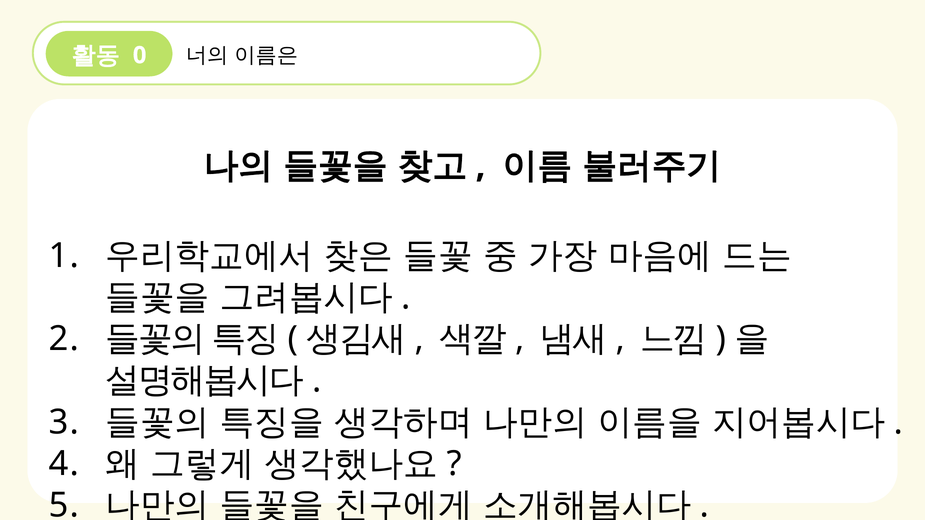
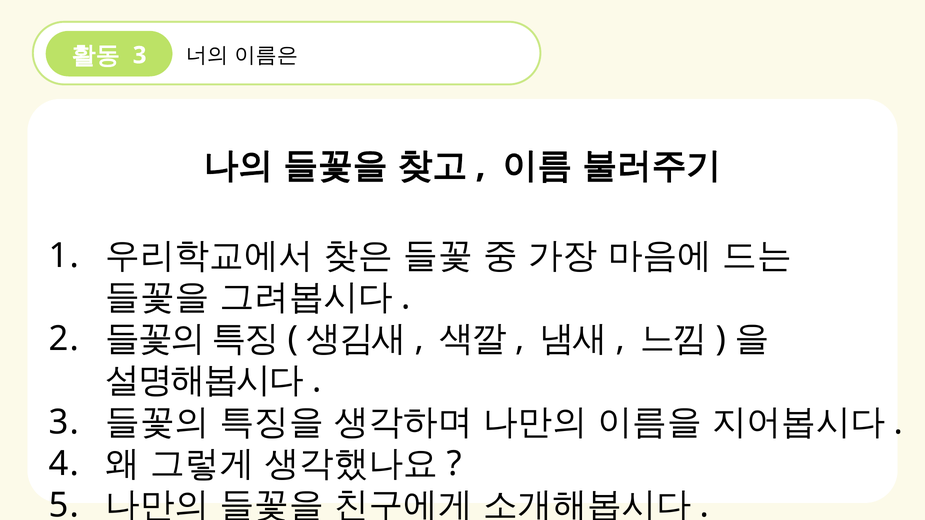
0 at (140, 55): 0 -> 3
